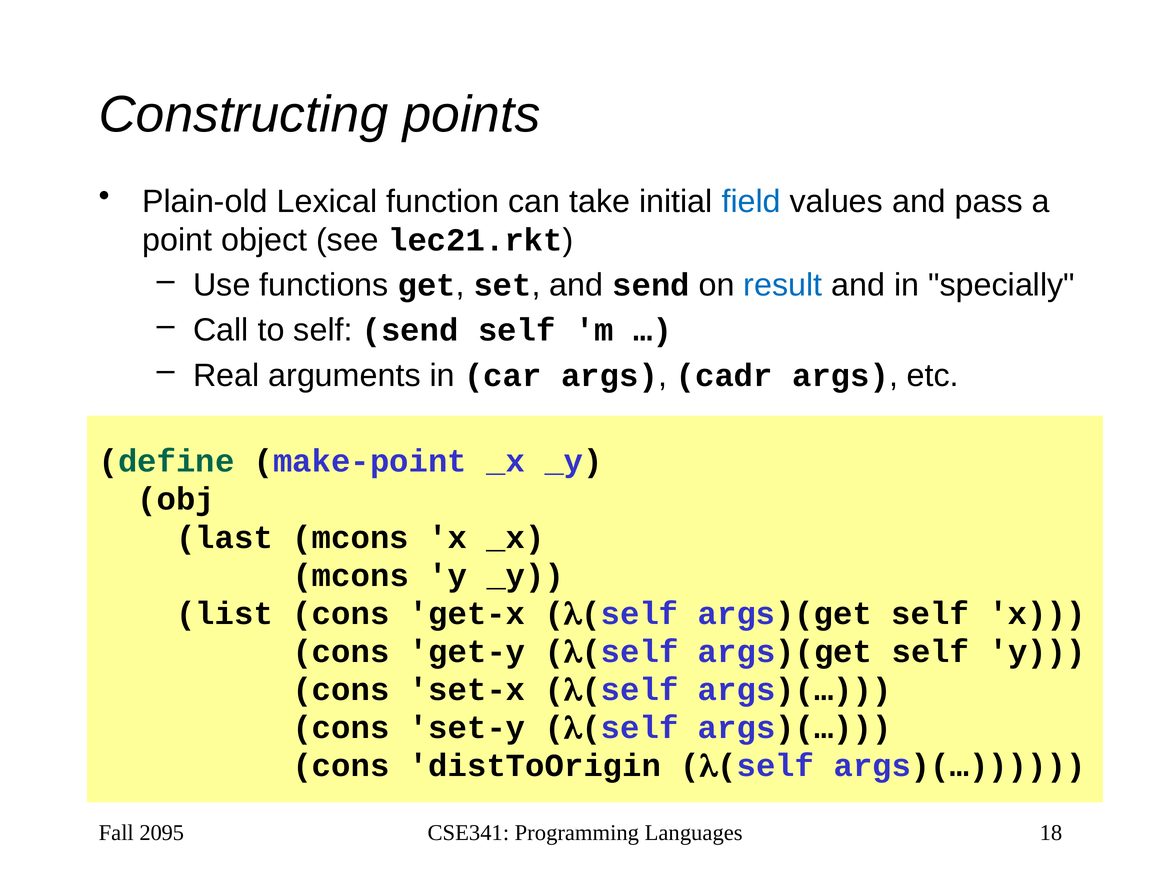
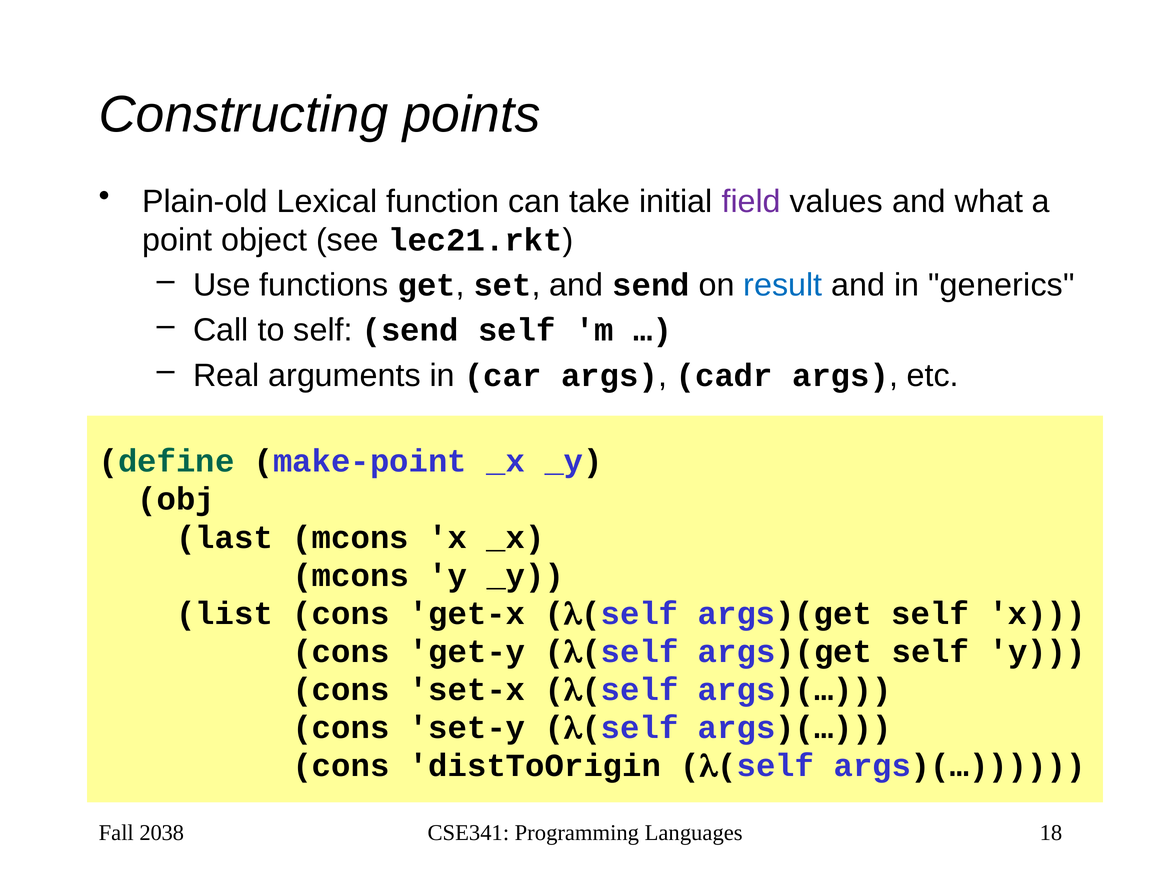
field colour: blue -> purple
pass: pass -> what
specially: specially -> generics
2095: 2095 -> 2038
